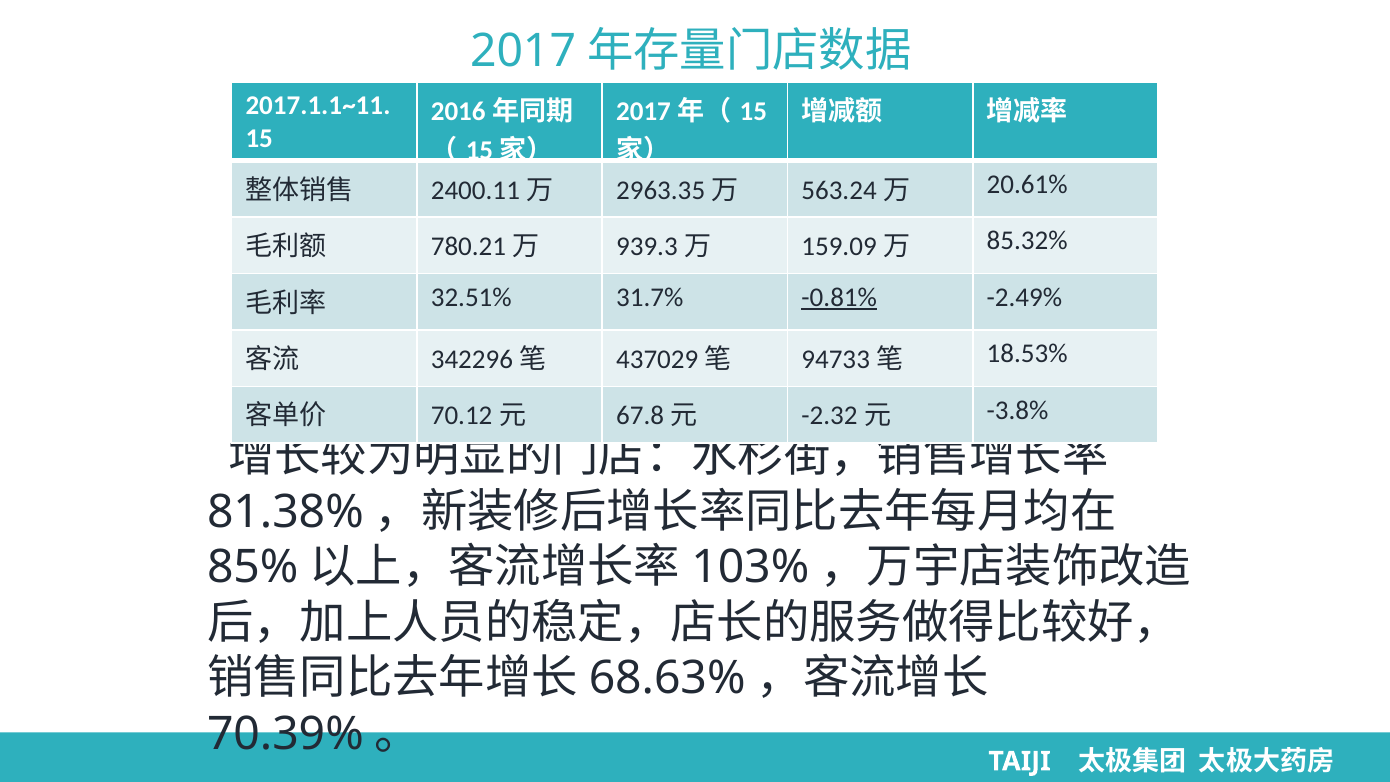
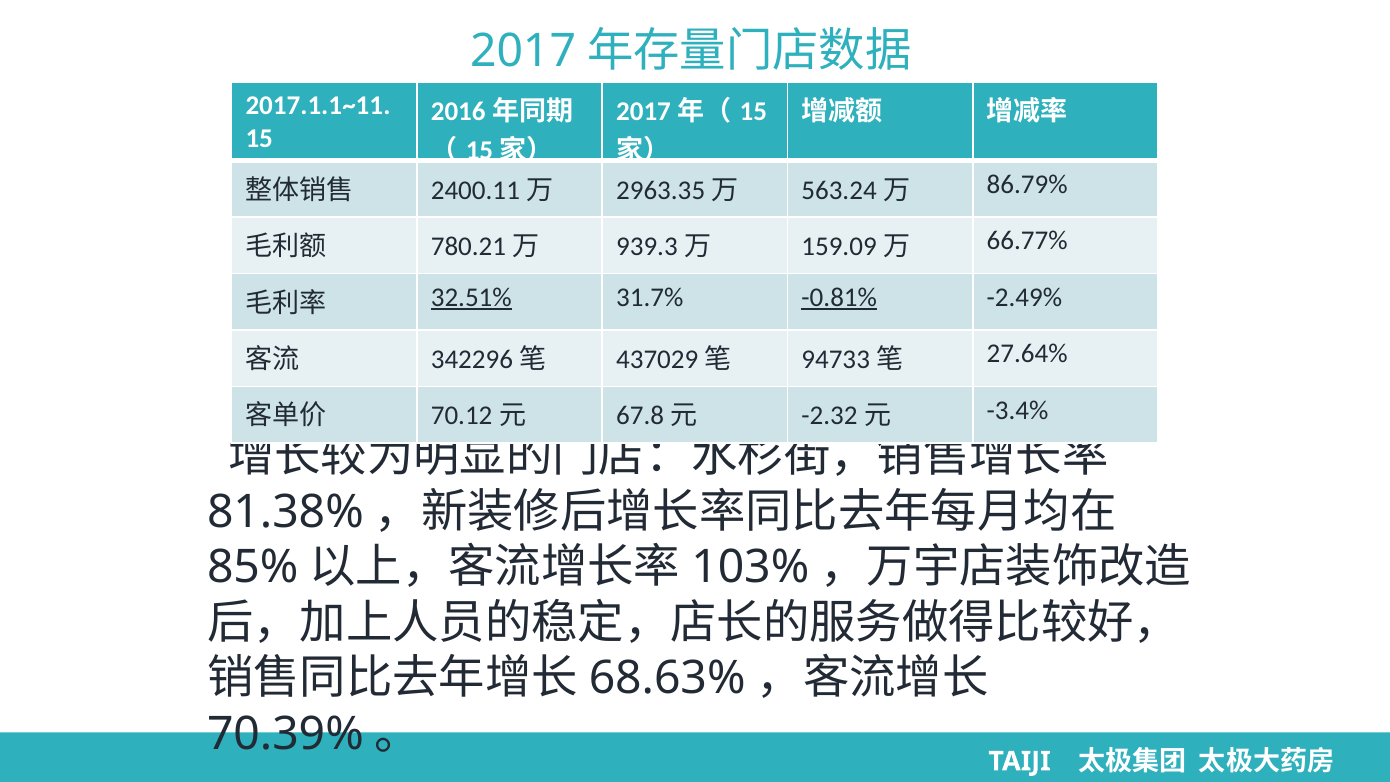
20.61%: 20.61% -> 86.79%
85.32%: 85.32% -> 66.77%
32.51% underline: none -> present
18.53%: 18.53% -> 27.64%
-3.8%: -3.8% -> -3.4%
